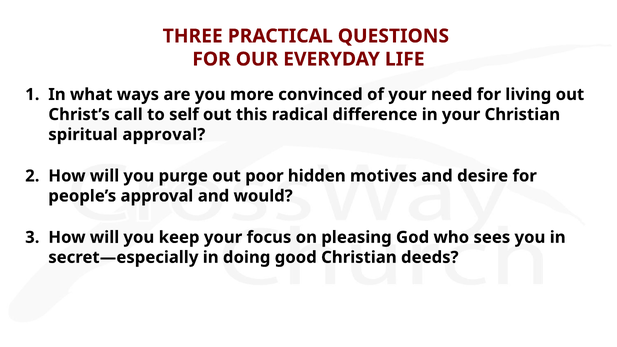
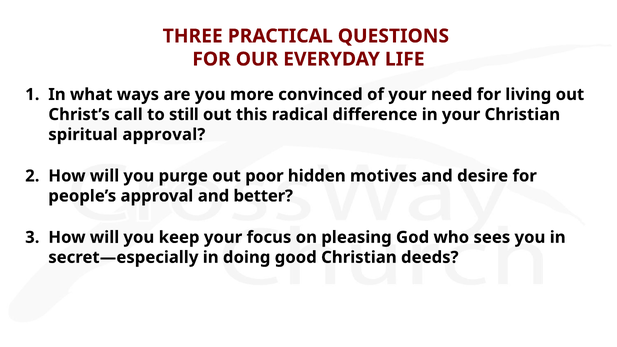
self: self -> still
would: would -> better
